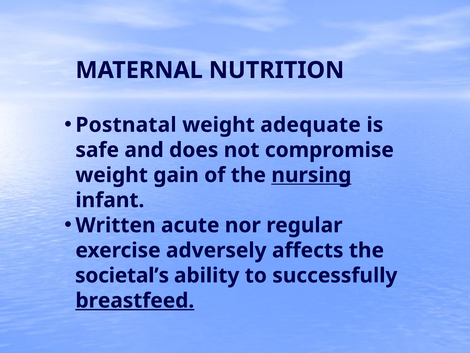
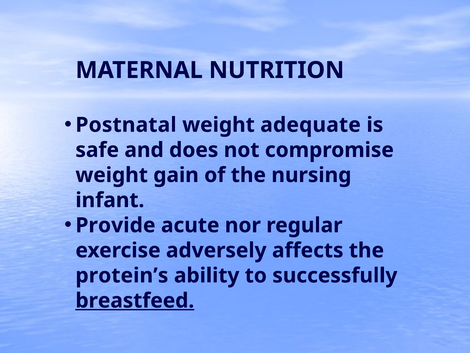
nursing underline: present -> none
Written: Written -> Provide
societal’s: societal’s -> protein’s
